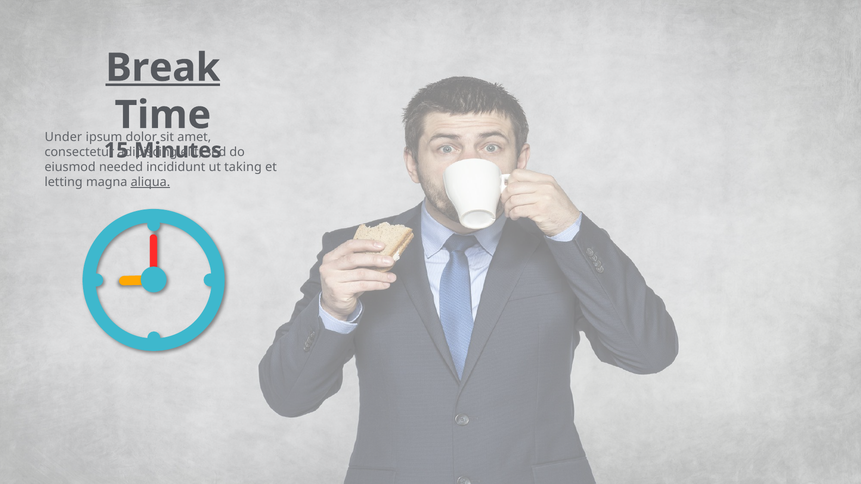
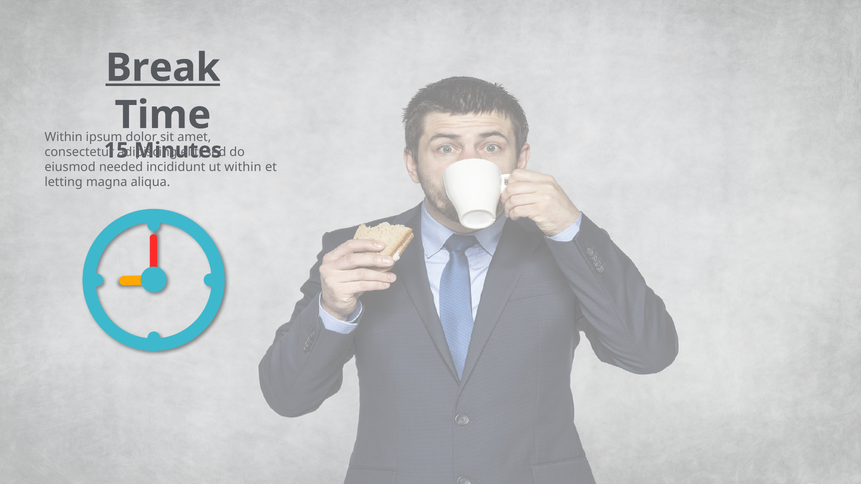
Under at (63, 137): Under -> Within
taking at (243, 167): taking -> within
aliqua underline: present -> none
